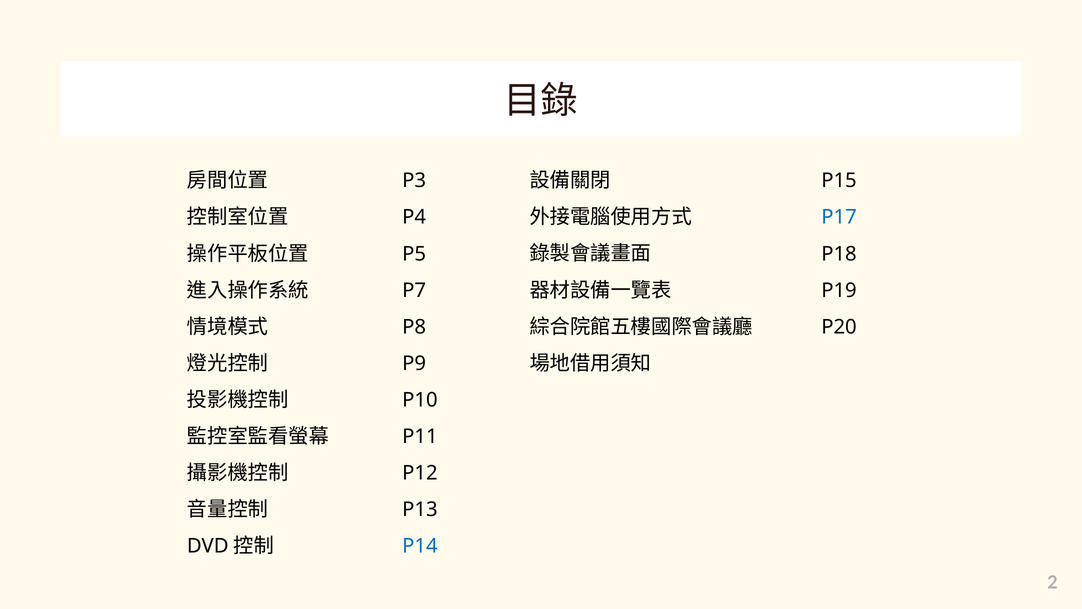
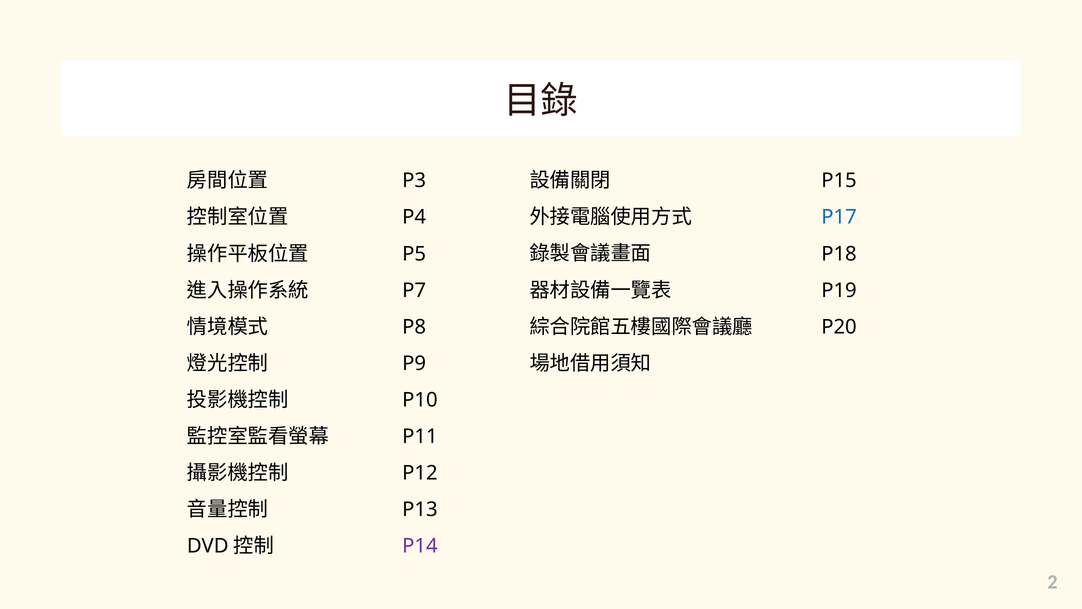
P14 colour: blue -> purple
